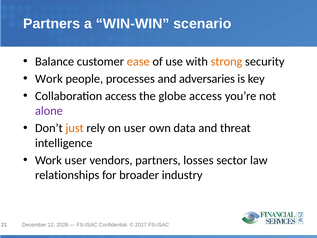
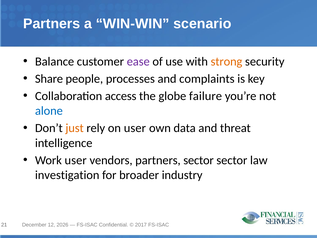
ease colour: orange -> purple
Work at (49, 79): Work -> Share
adversaries: adversaries -> complaints
globe access: access -> failure
alone colour: purple -> blue
partners losses: losses -> sector
relationships: relationships -> investigation
